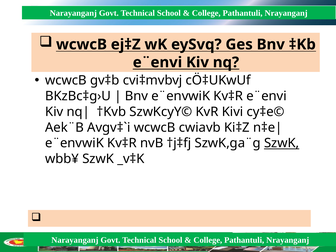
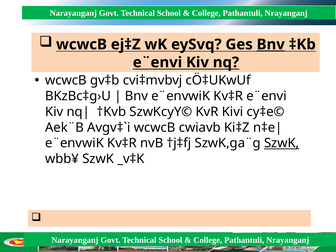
Bnv at (271, 44) underline: none -> present
